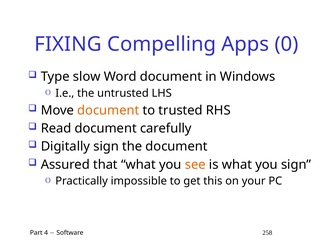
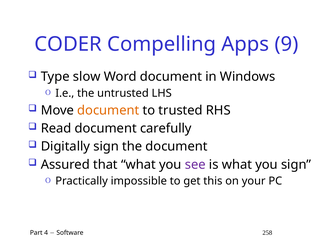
FIXING: FIXING -> CODER
0: 0 -> 9
see colour: orange -> purple
